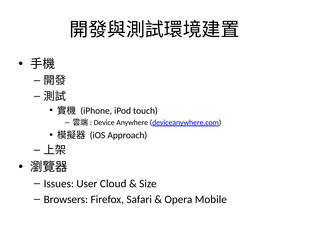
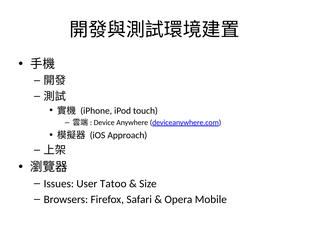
Cloud: Cloud -> Tatoo
